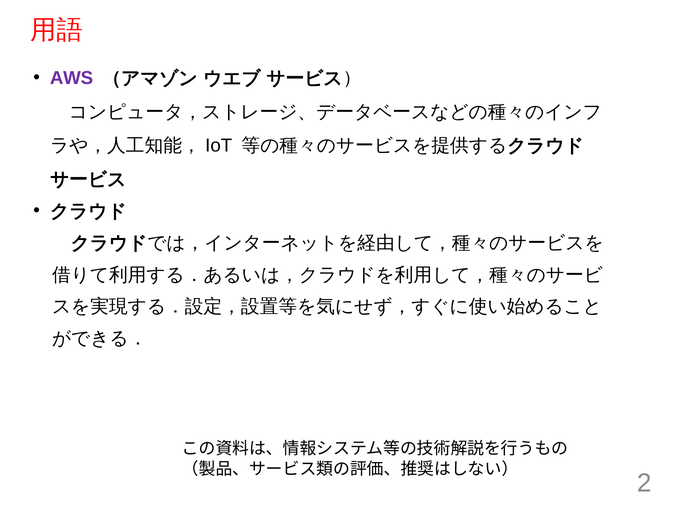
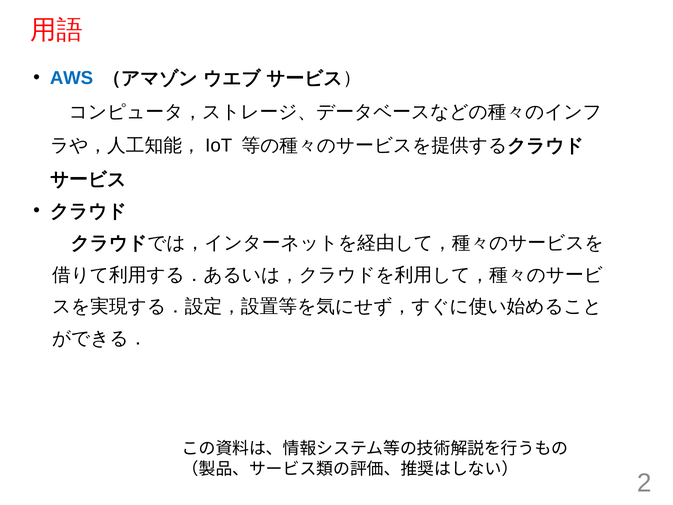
AWS colour: purple -> blue
